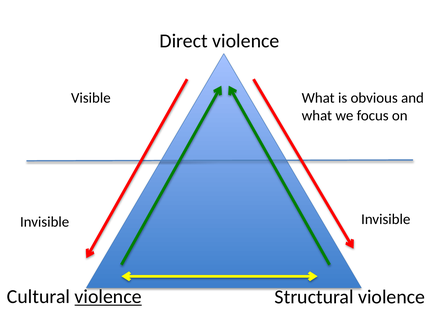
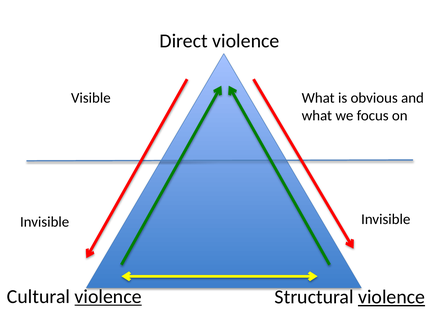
violence at (392, 298) underline: none -> present
